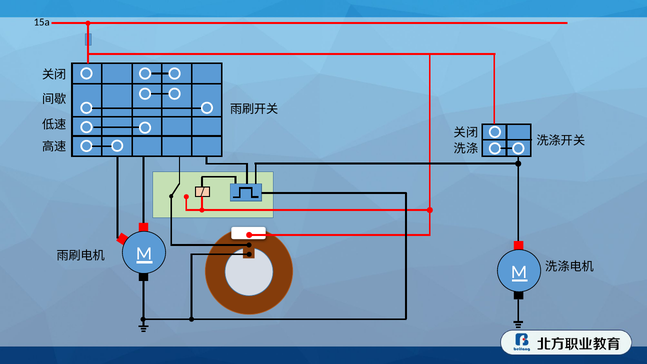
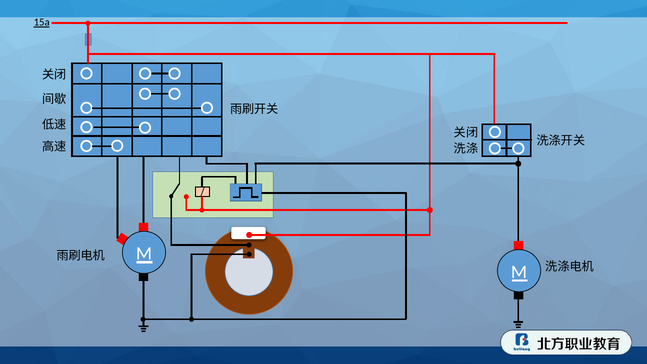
15a underline: none -> present
